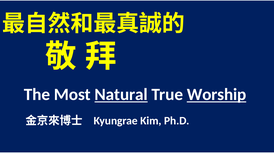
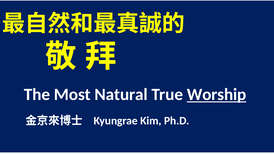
Natural underline: present -> none
